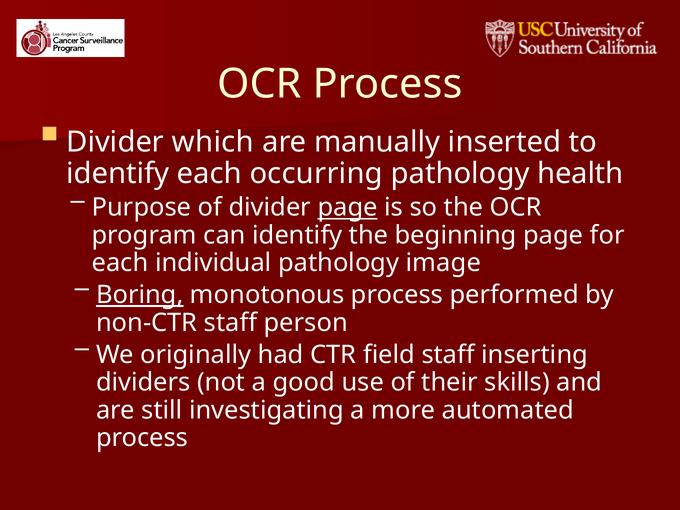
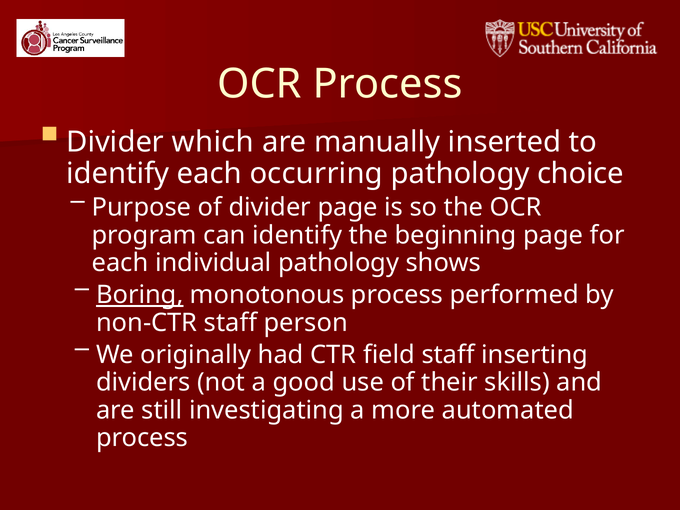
health: health -> choice
page at (348, 208) underline: present -> none
image: image -> shows
